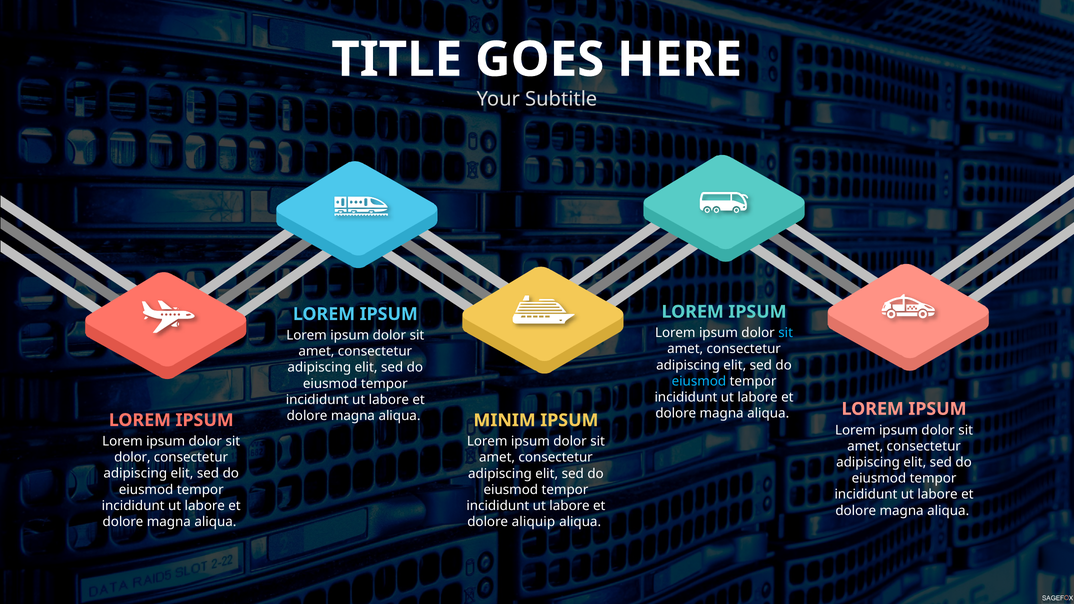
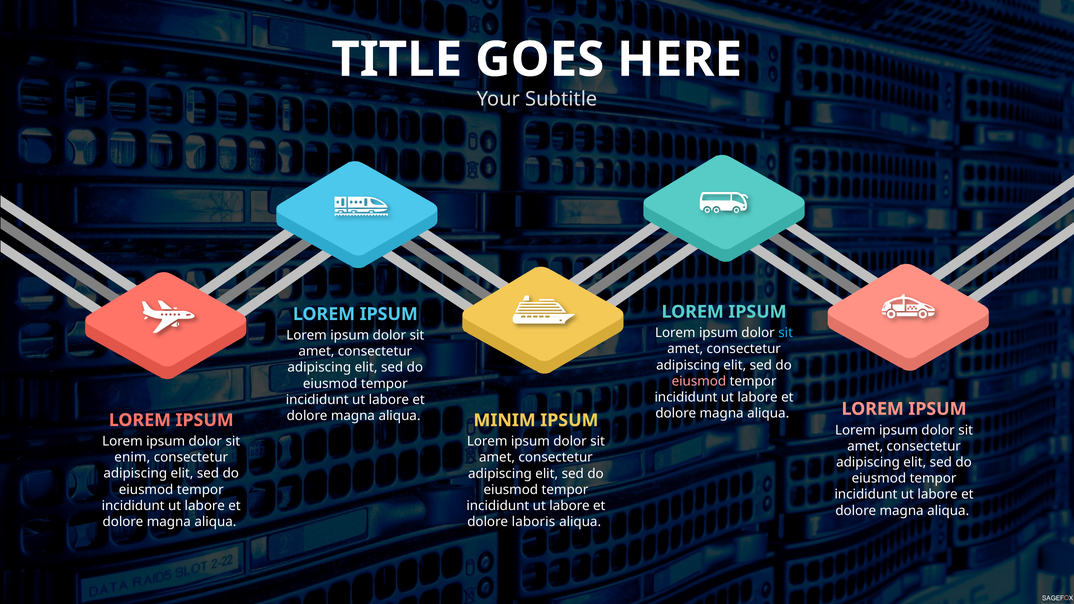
eiusmod at (699, 381) colour: light blue -> pink
dolor at (132, 457): dolor -> enim
aliquip: aliquip -> laboris
